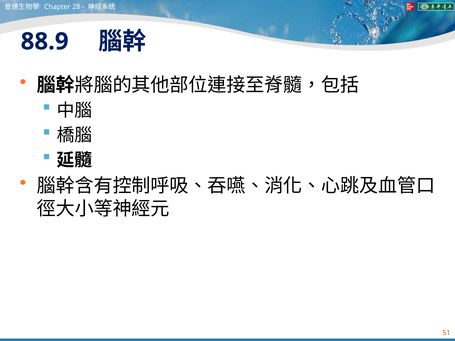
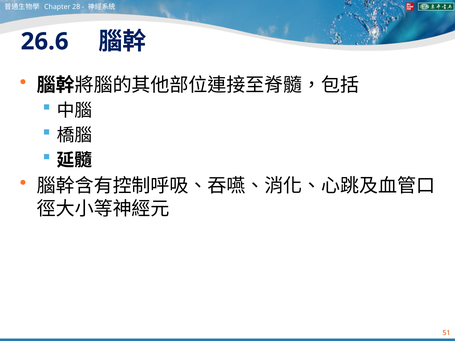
88.9: 88.9 -> 26.6
